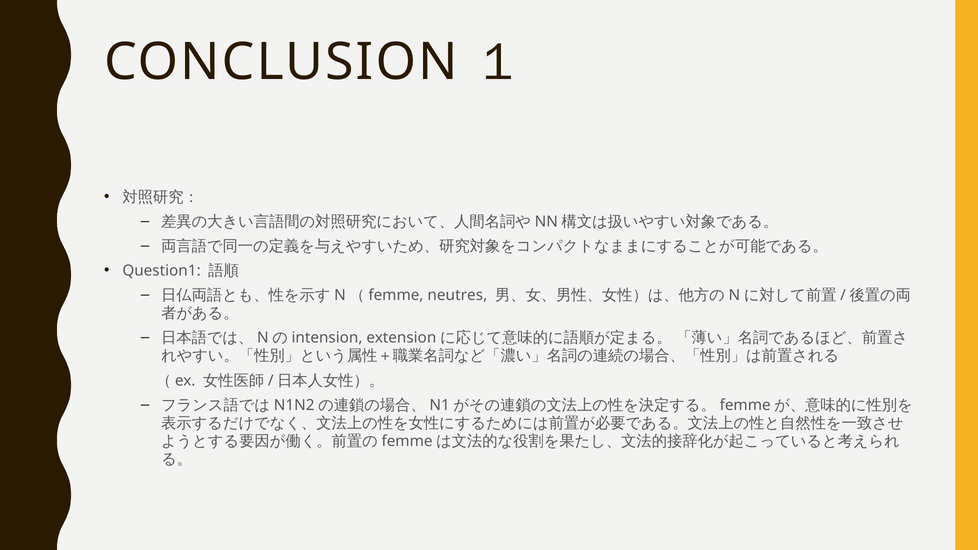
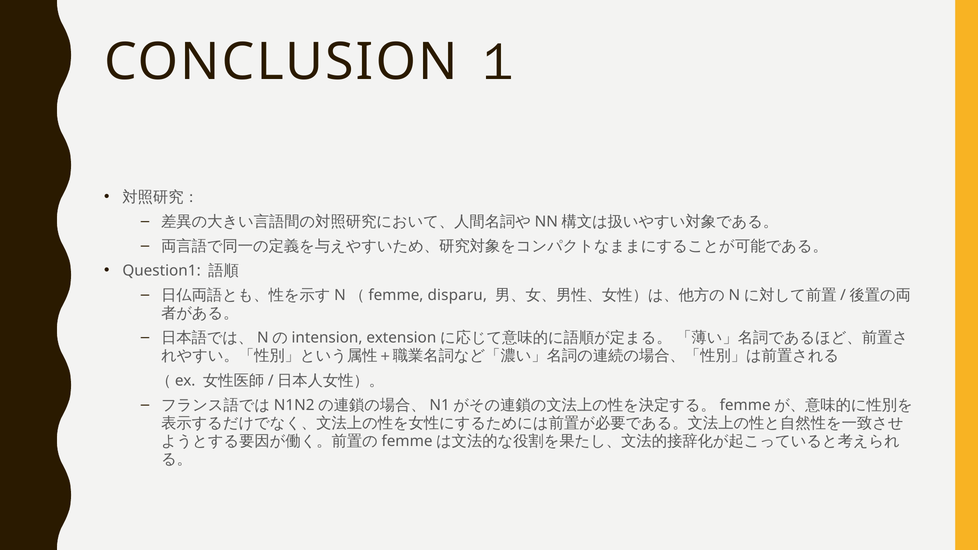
neutres: neutres -> disparu
